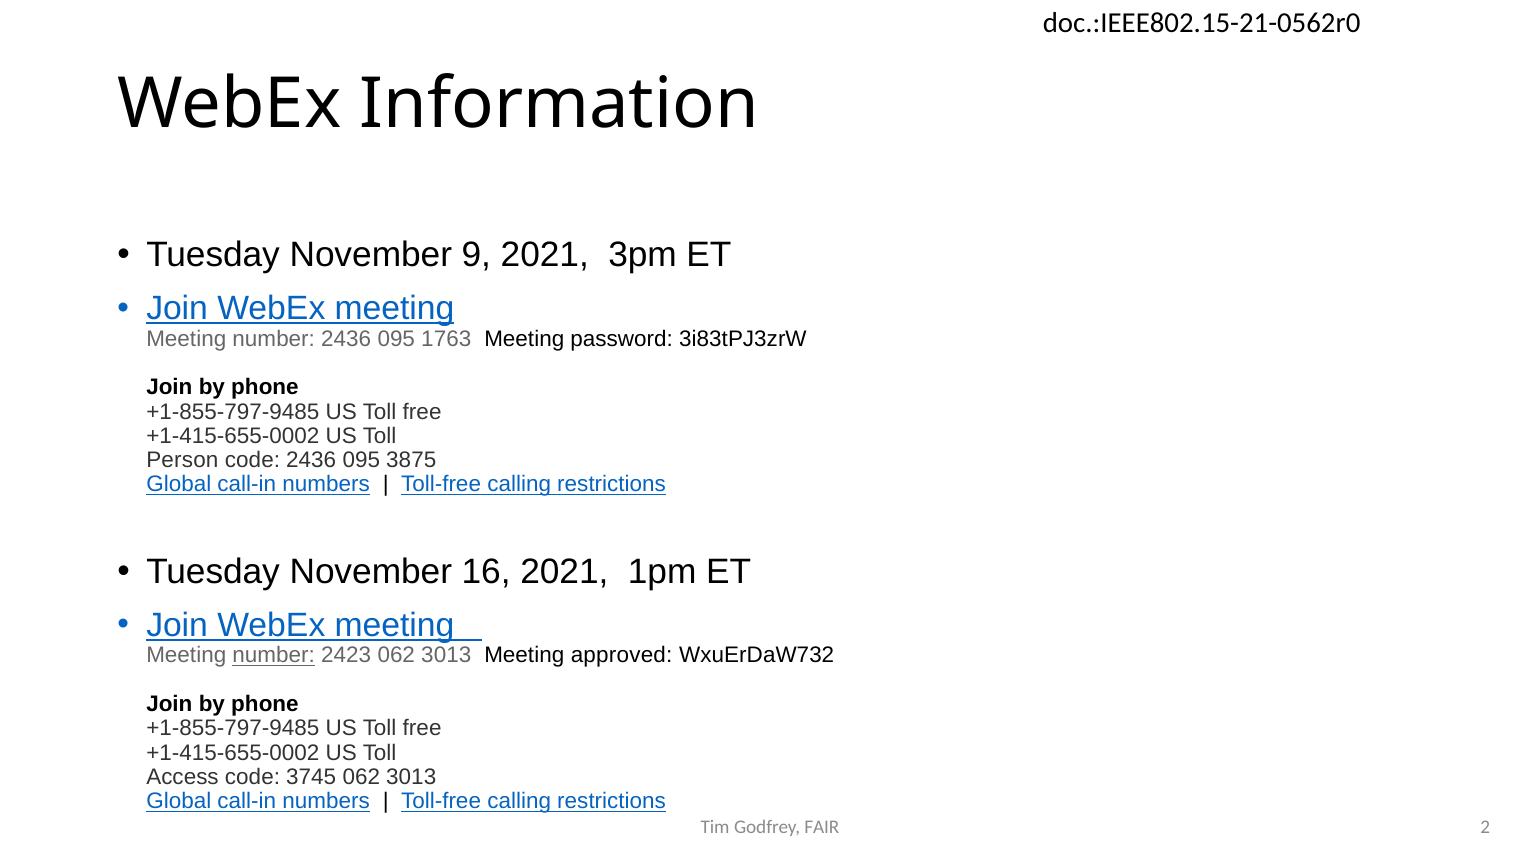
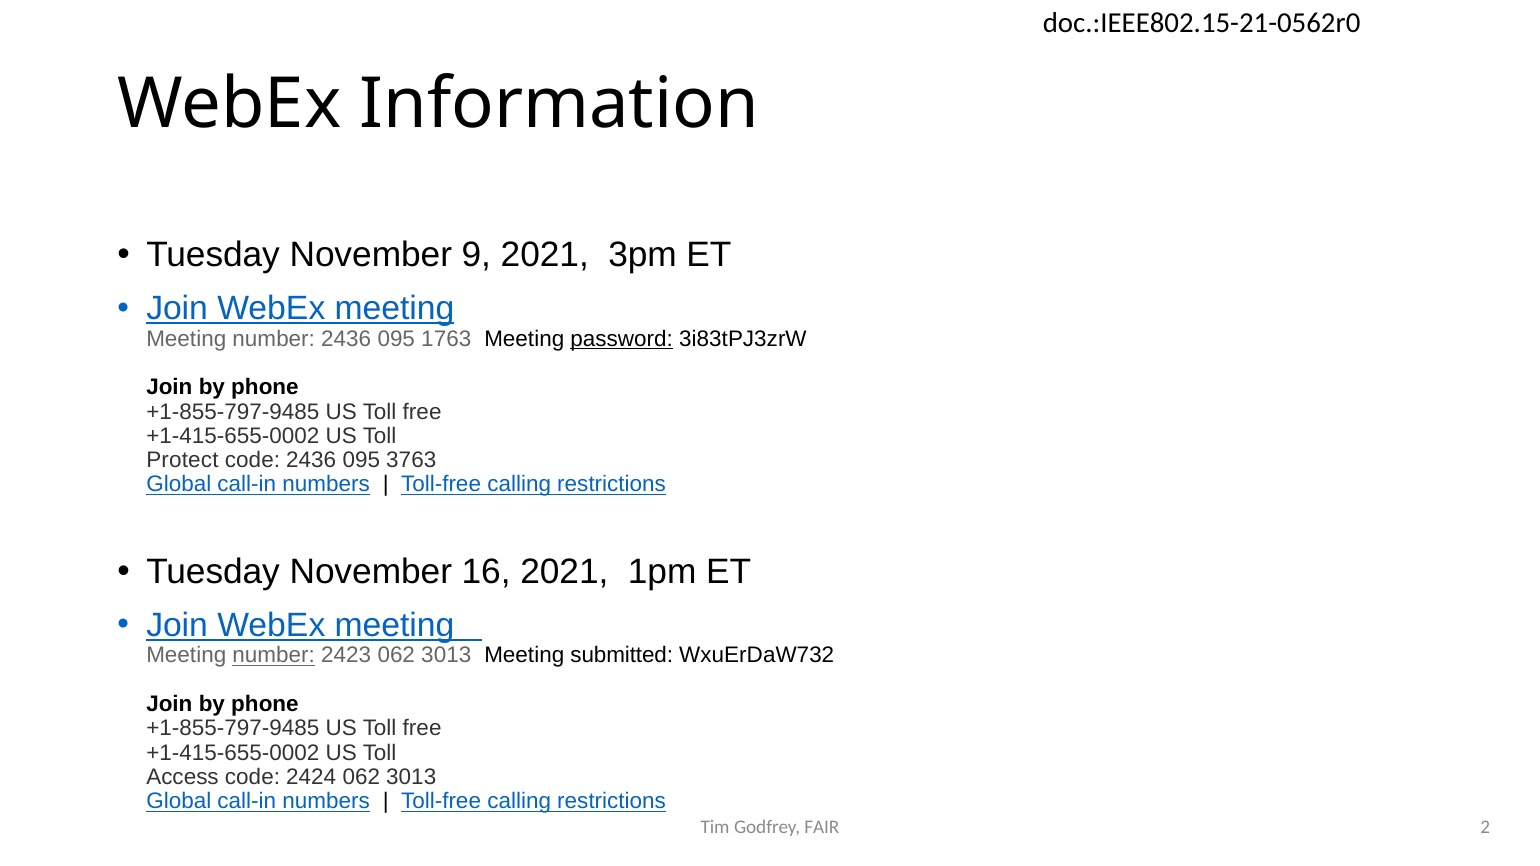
password underline: none -> present
Person: Person -> Protect
3875: 3875 -> 3763
approved: approved -> submitted
3745: 3745 -> 2424
